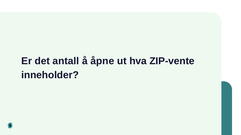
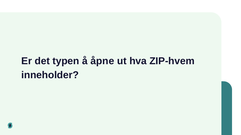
antall: antall -> typen
ZIP-vente: ZIP-vente -> ZIP-hvem
